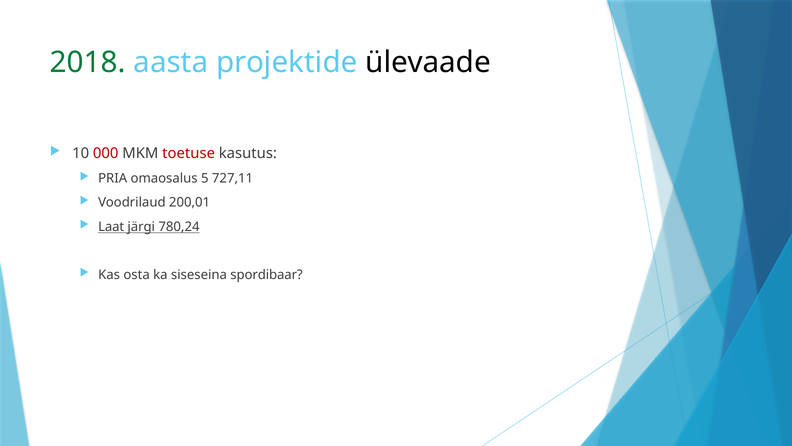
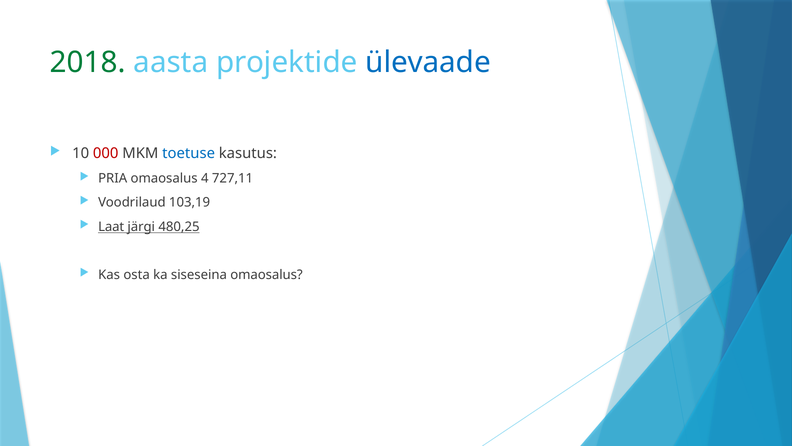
ülevaade colour: black -> blue
toetuse colour: red -> blue
5: 5 -> 4
200,01: 200,01 -> 103,19
780,24: 780,24 -> 480,25
siseseina spordibaar: spordibaar -> omaosalus
